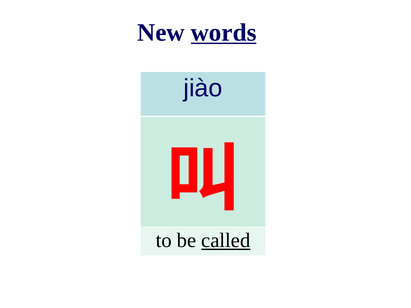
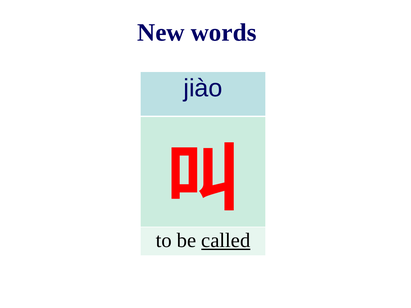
words underline: present -> none
